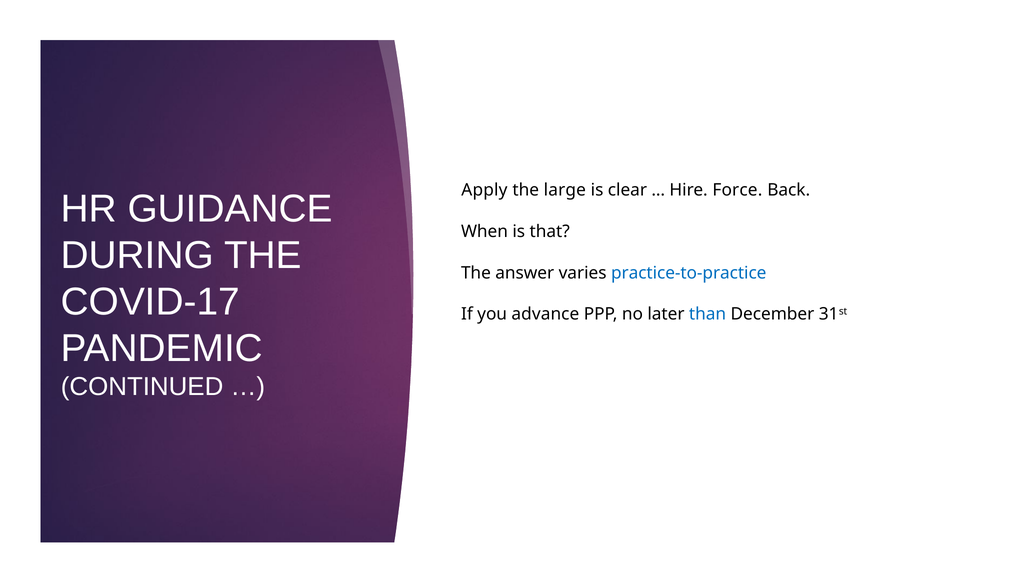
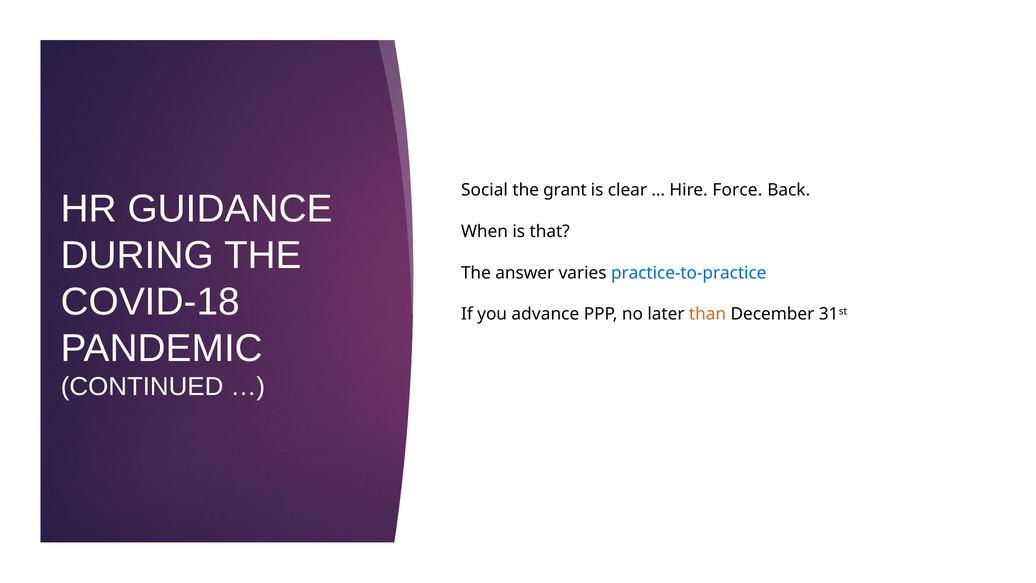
Apply: Apply -> Social
large: large -> grant
COVID-17: COVID-17 -> COVID-18
than colour: blue -> orange
